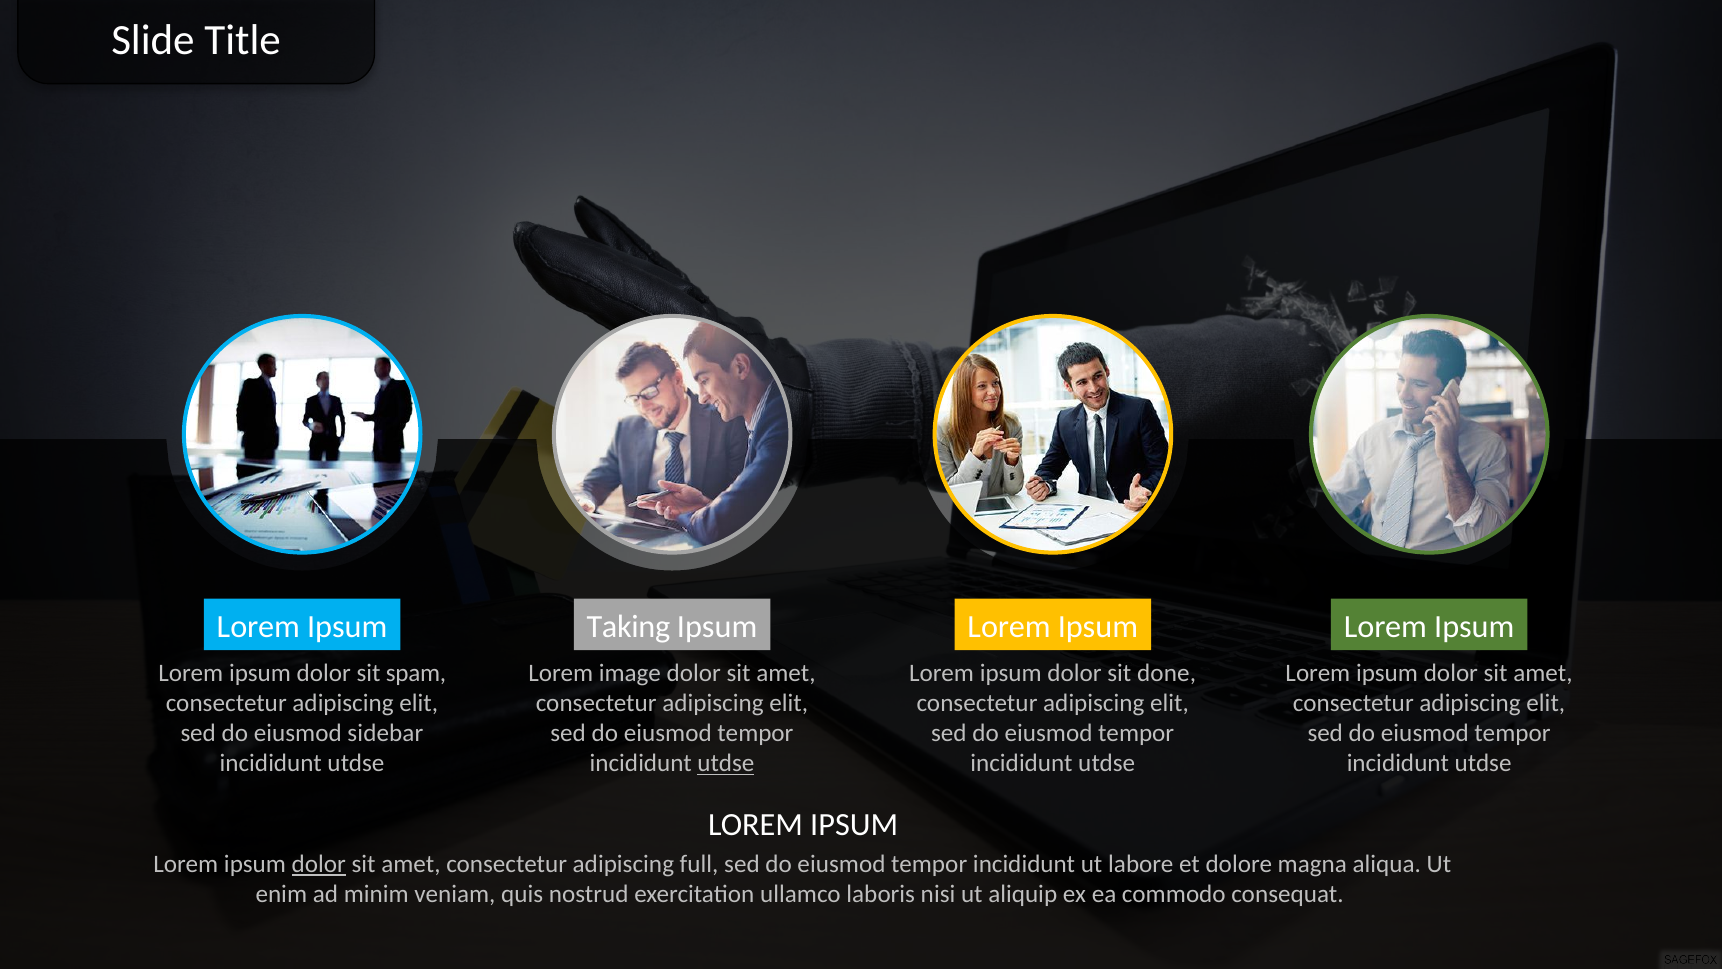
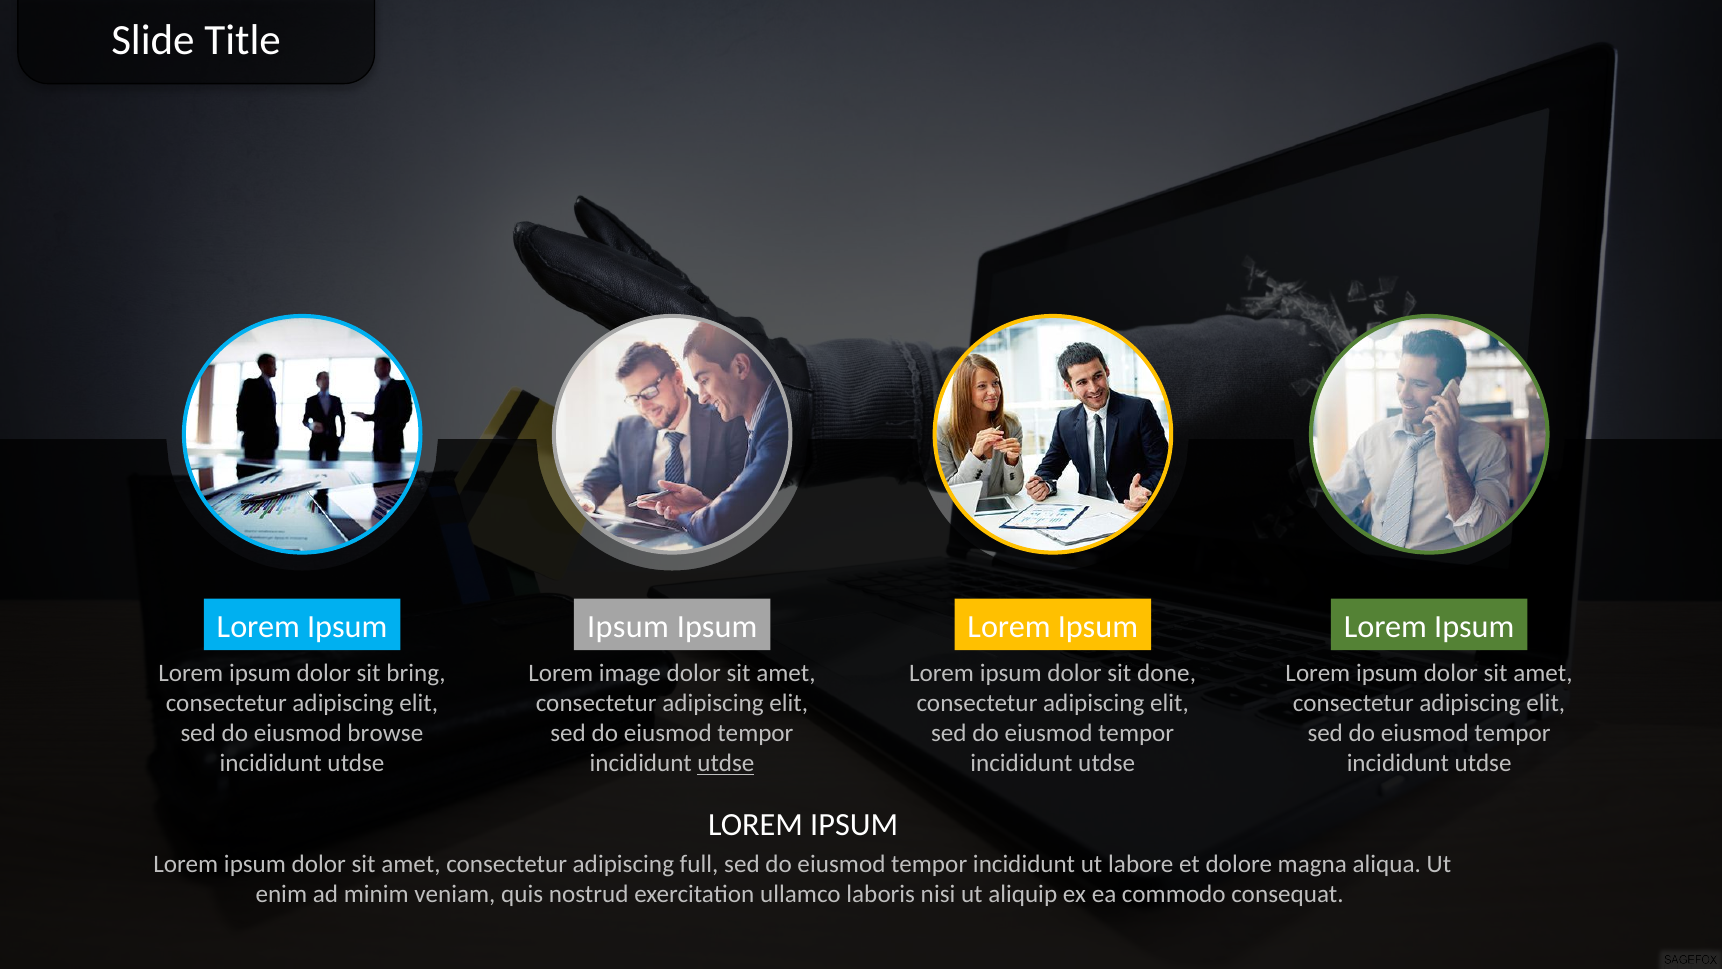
Taking at (628, 626): Taking -> Ipsum
spam: spam -> bring
sidebar: sidebar -> browse
dolor at (319, 864) underline: present -> none
